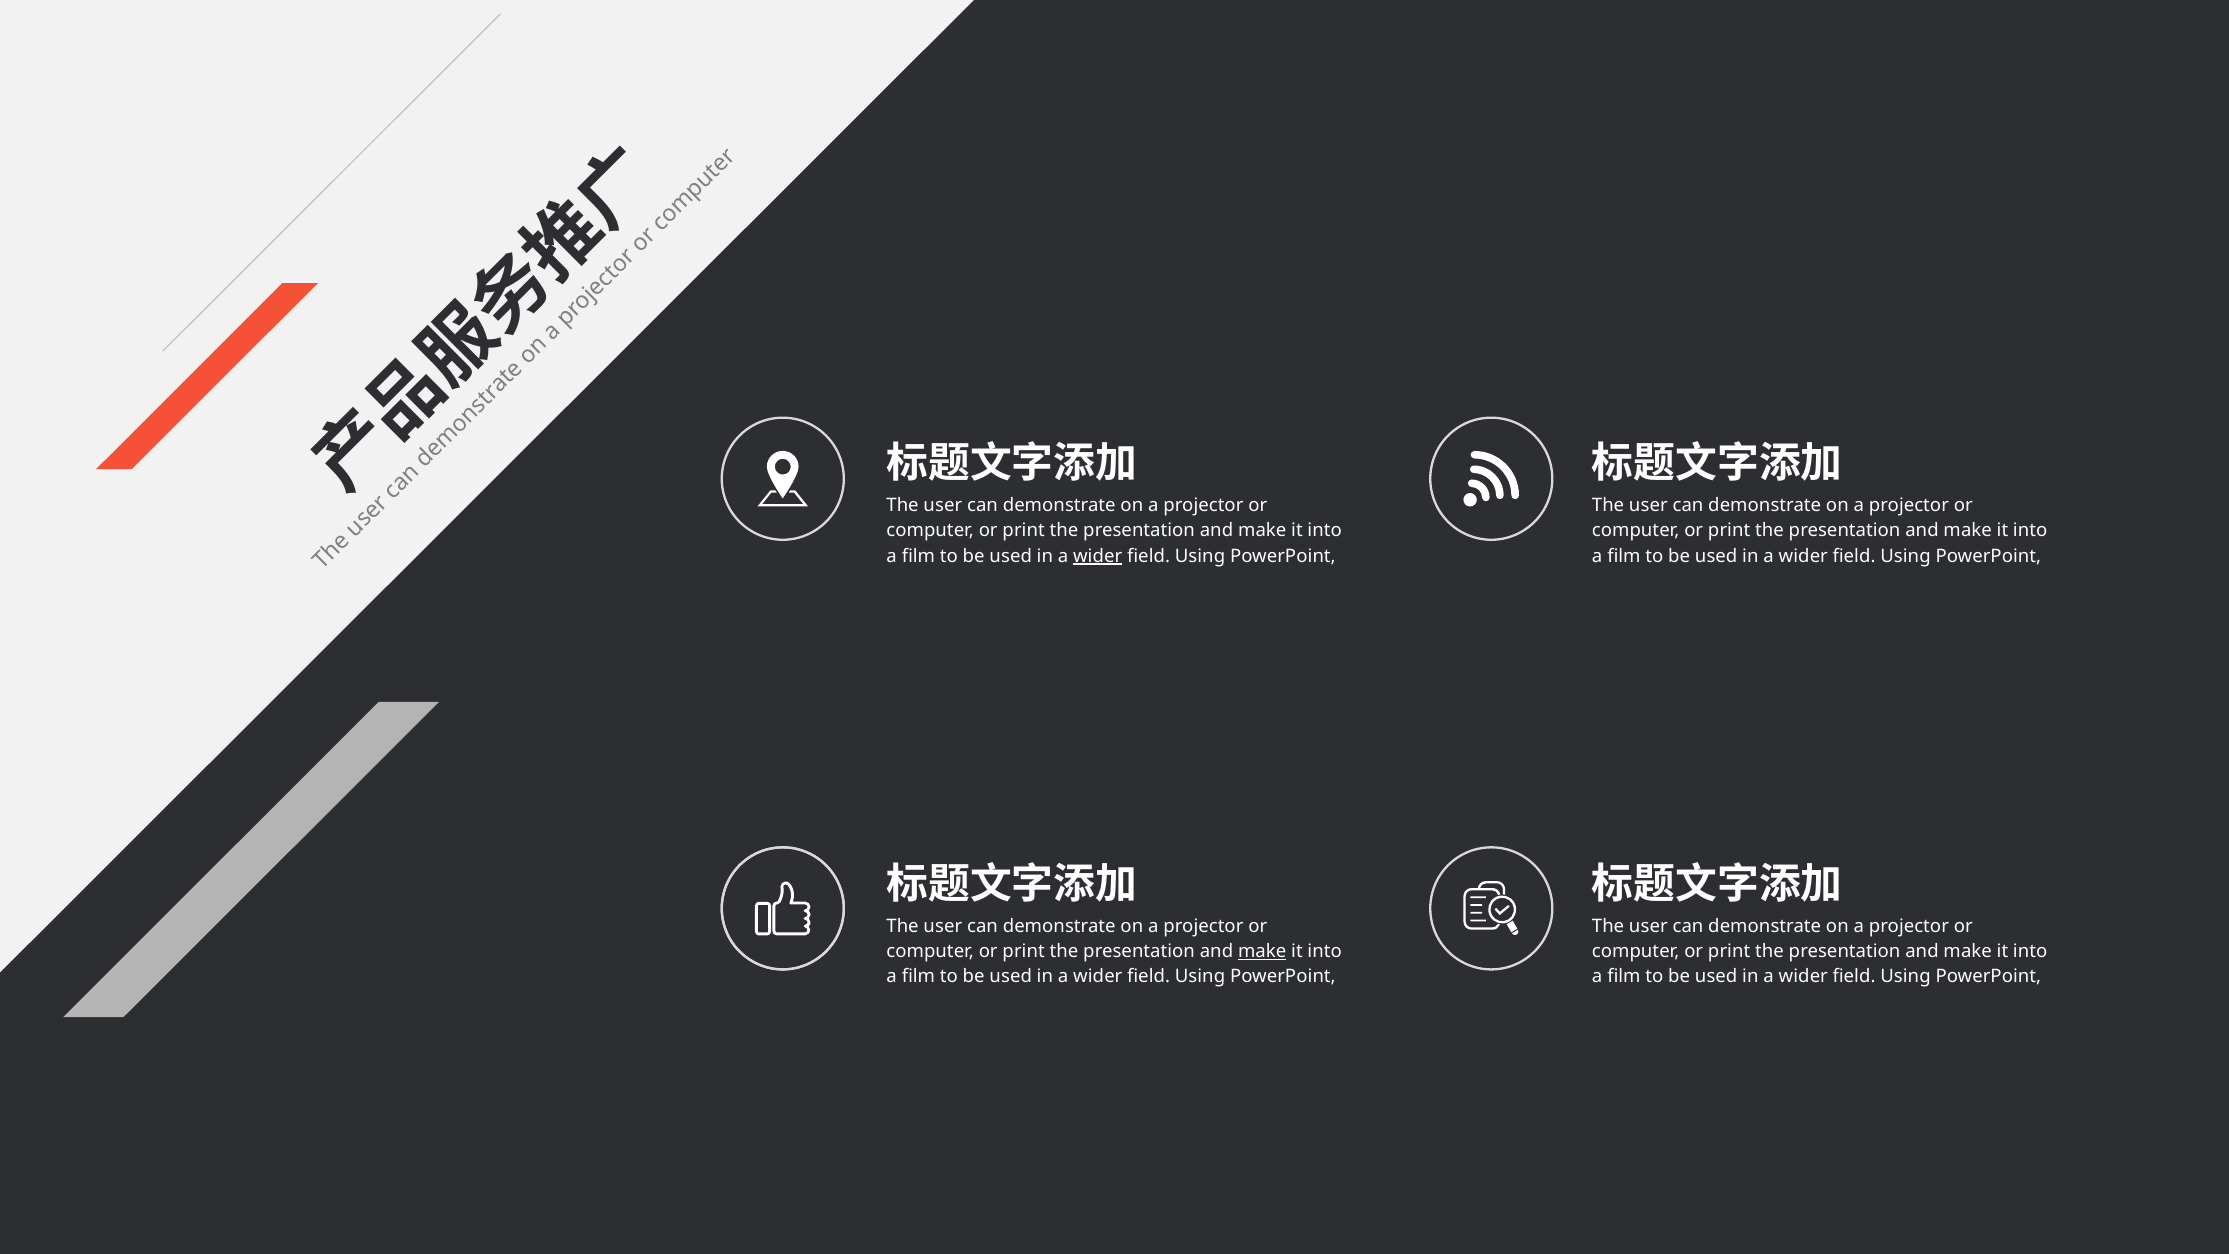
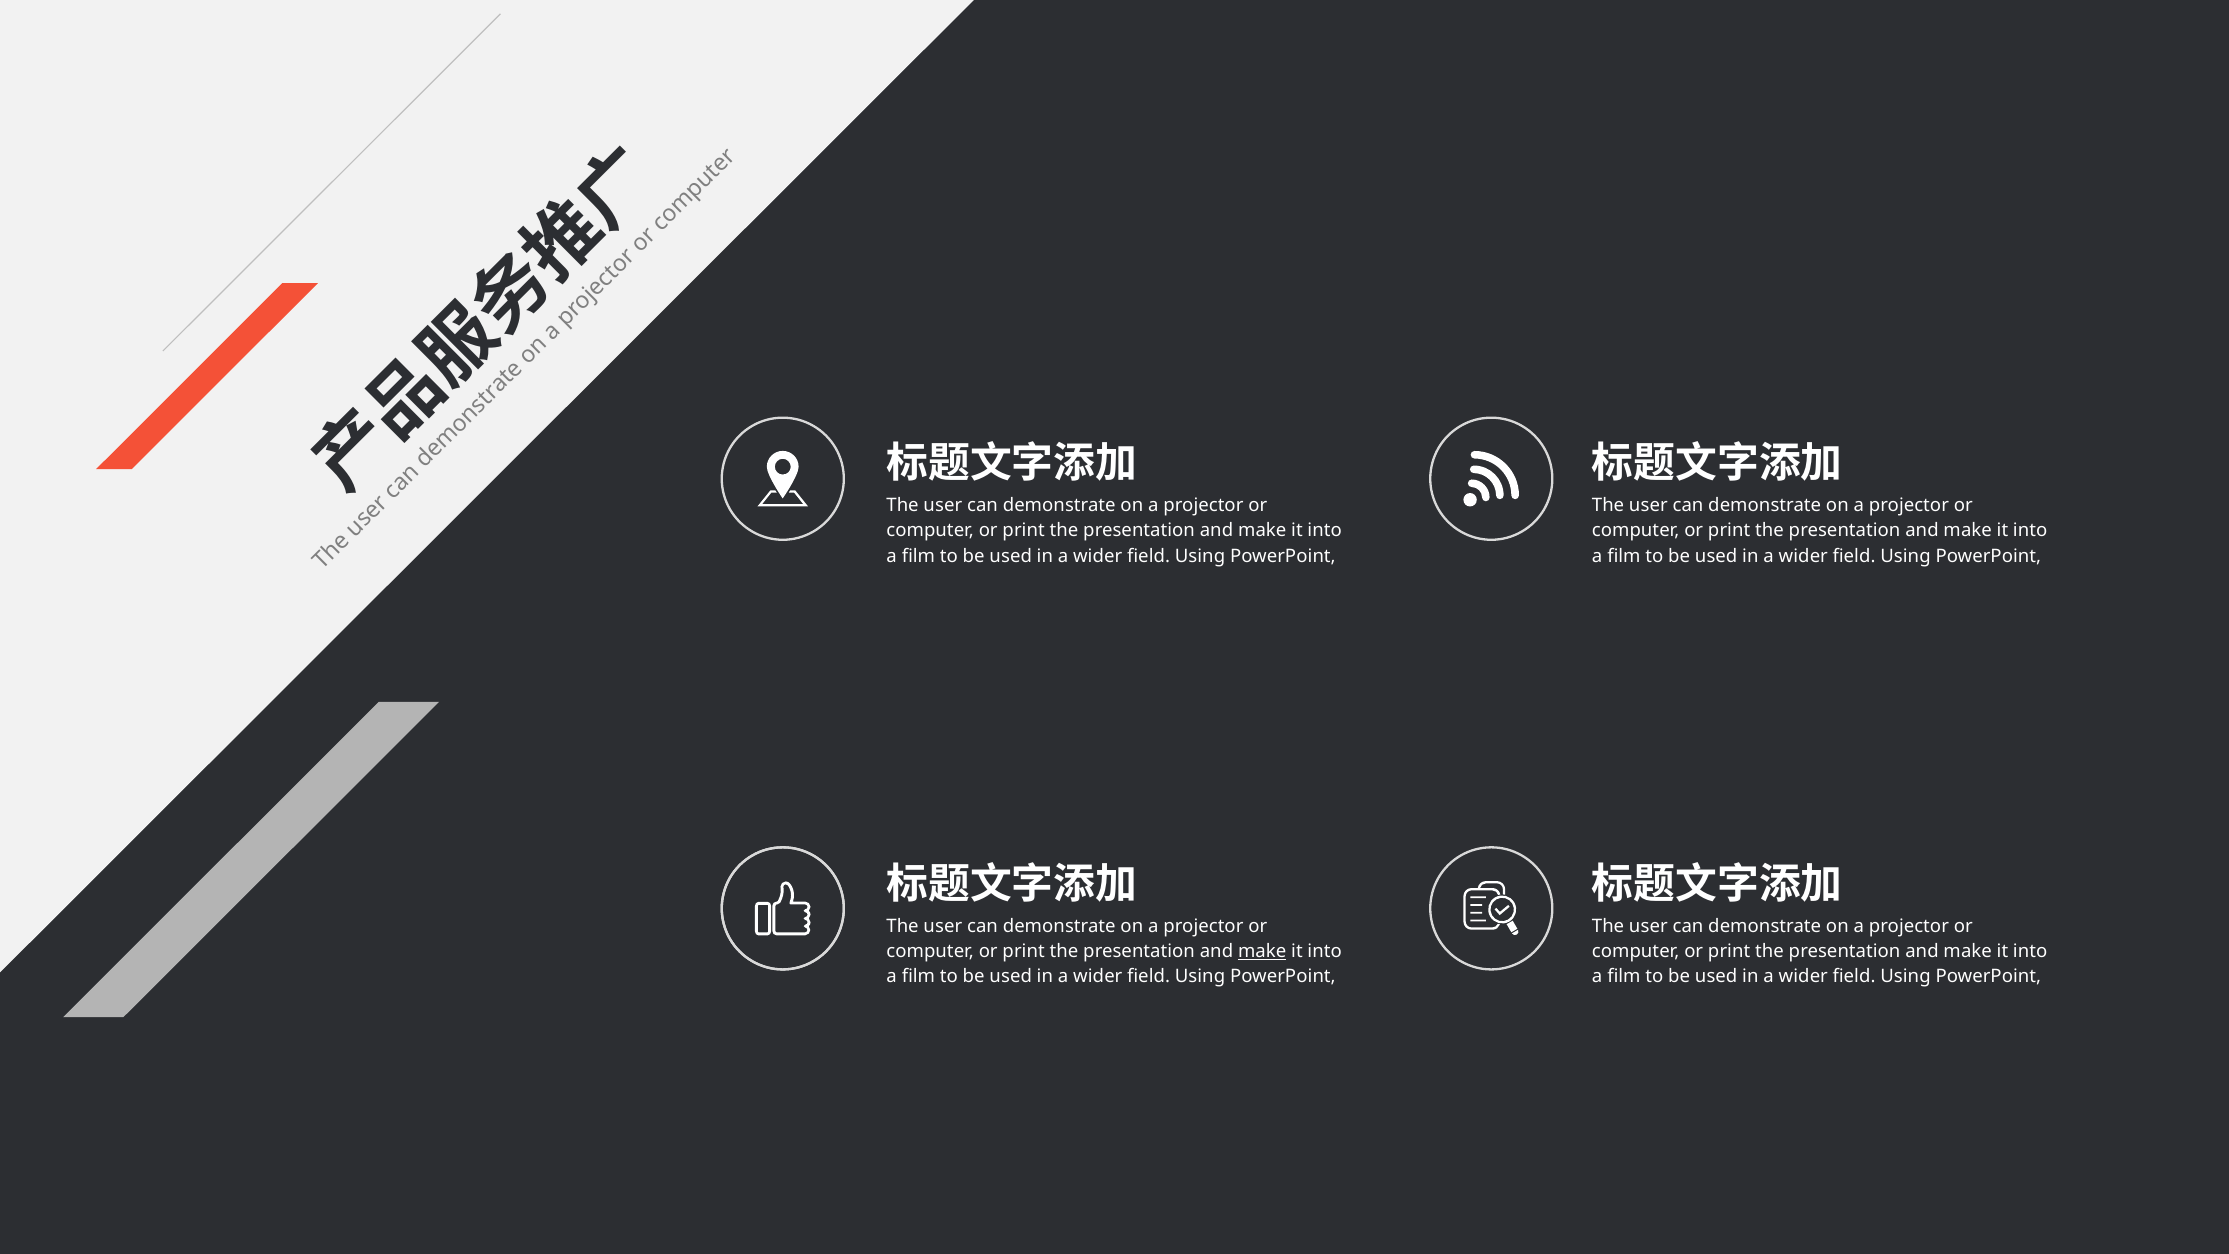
wider at (1098, 556) underline: present -> none
